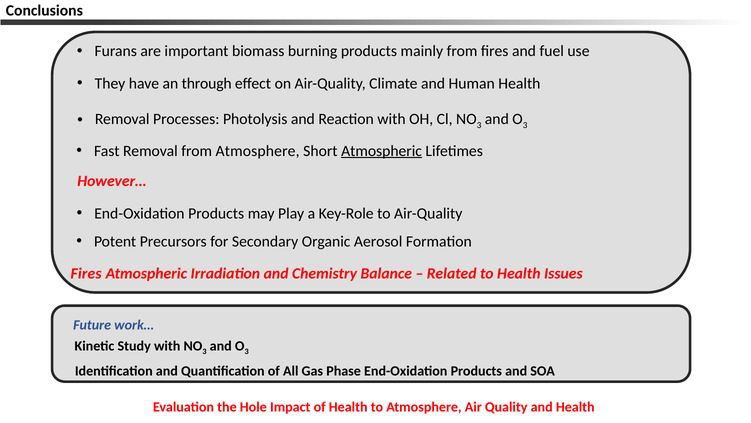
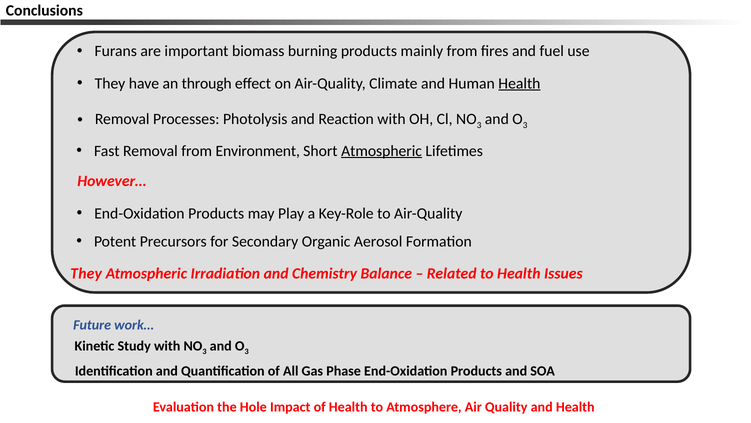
Health at (519, 83) underline: none -> present
from Atmosphere: Atmosphere -> Environment
Fires at (86, 273): Fires -> They
